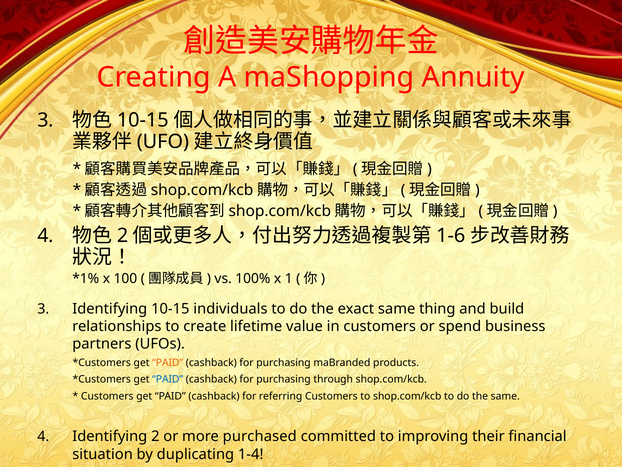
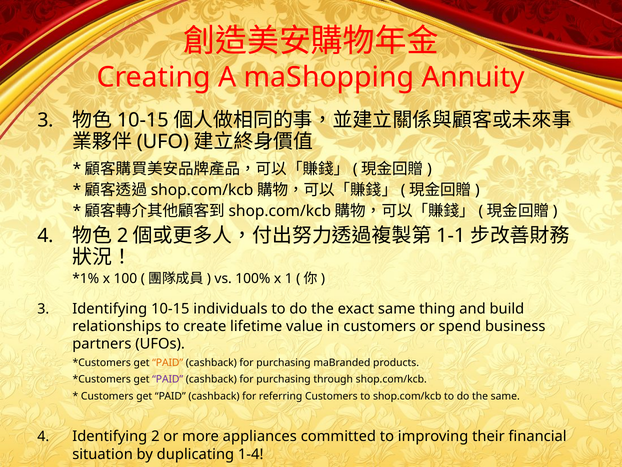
1-6: 1-6 -> 1-1
PAID at (168, 379) colour: blue -> purple
purchased: purchased -> appliances
